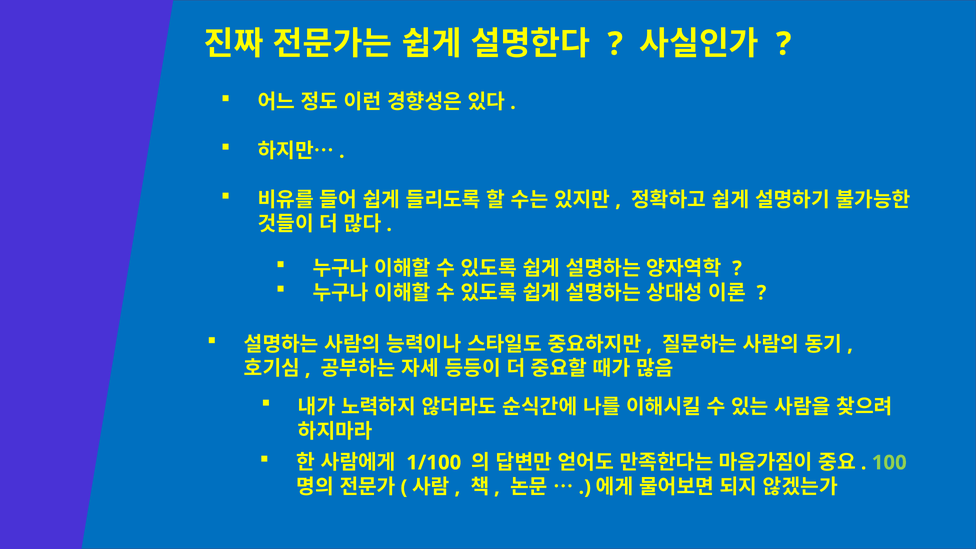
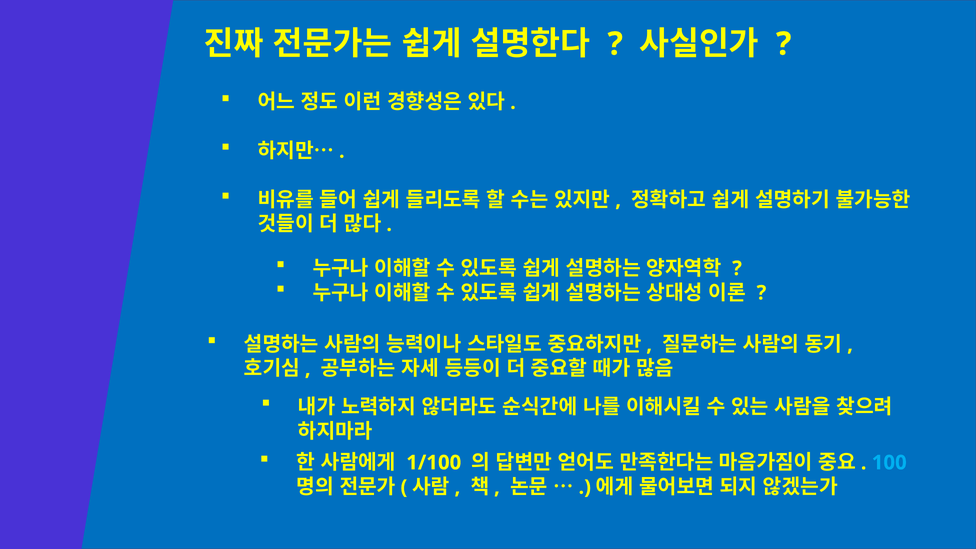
100 colour: light green -> light blue
